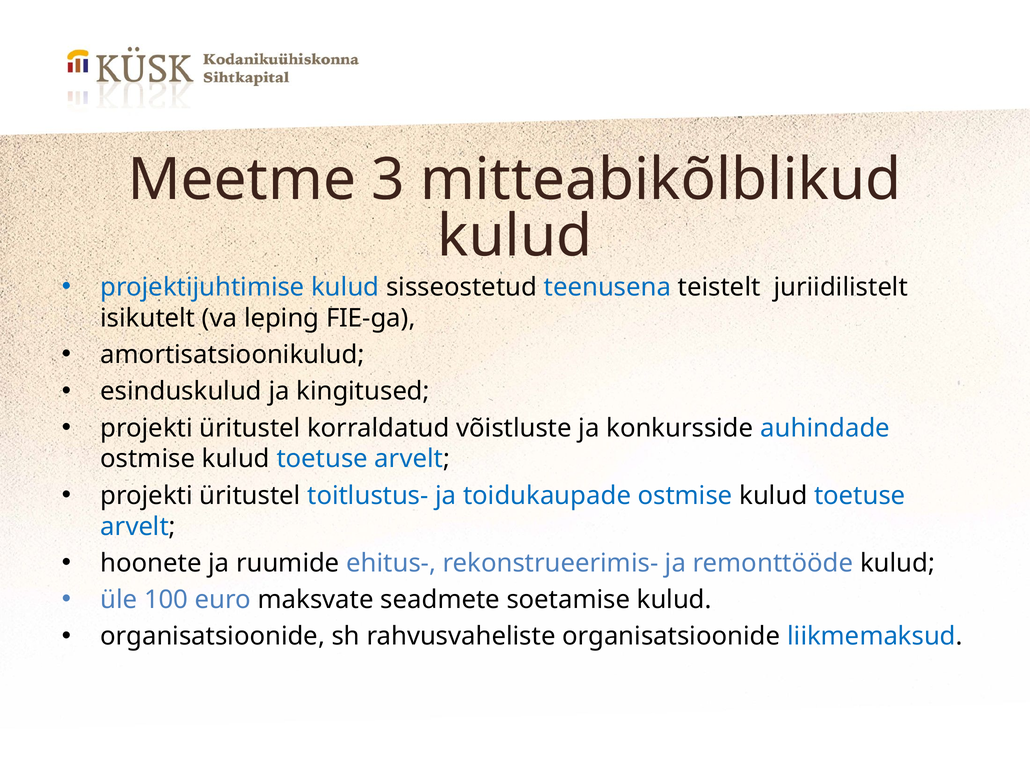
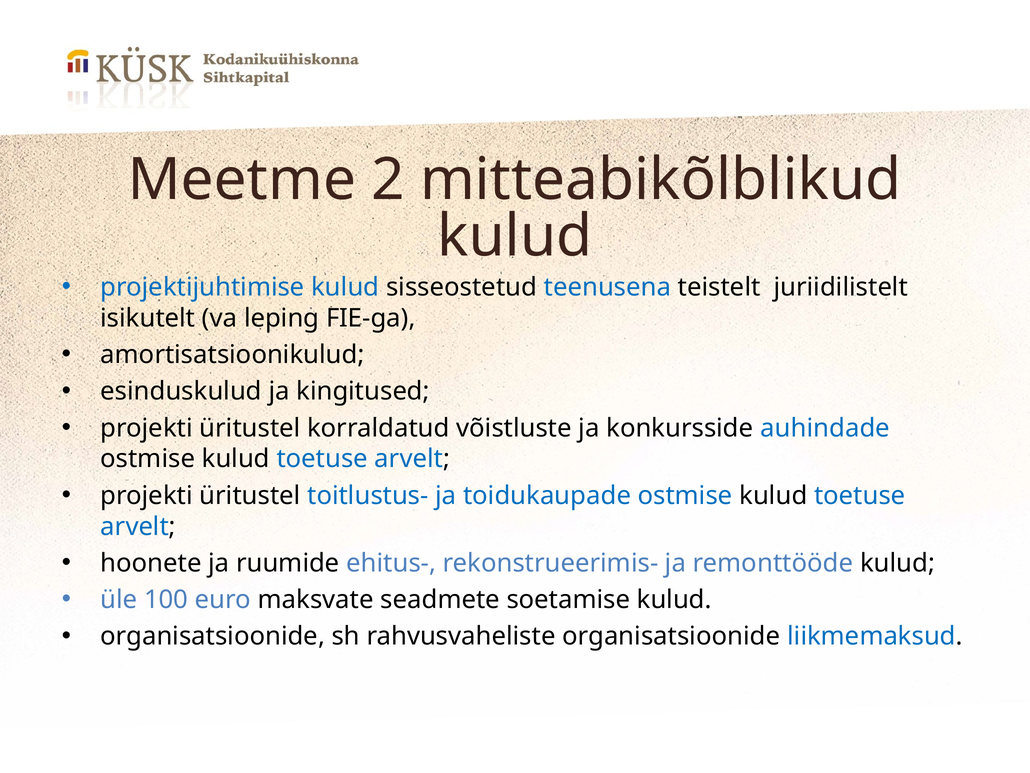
3: 3 -> 2
